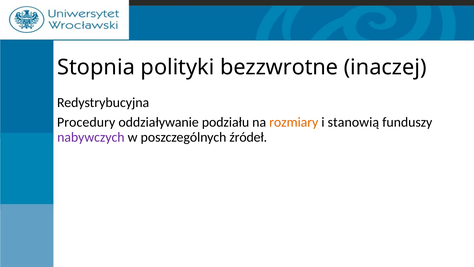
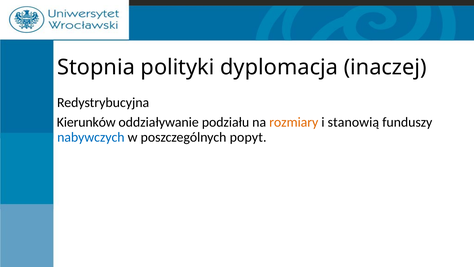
bezzwrotne: bezzwrotne -> dyplomacja
Procedury: Procedury -> Kierunków
nabywczych colour: purple -> blue
źródeł: źródeł -> popyt
